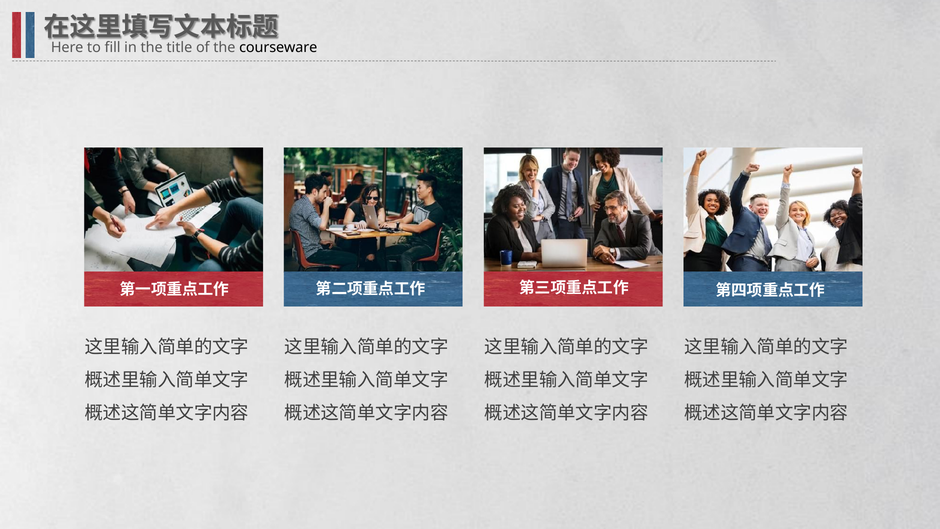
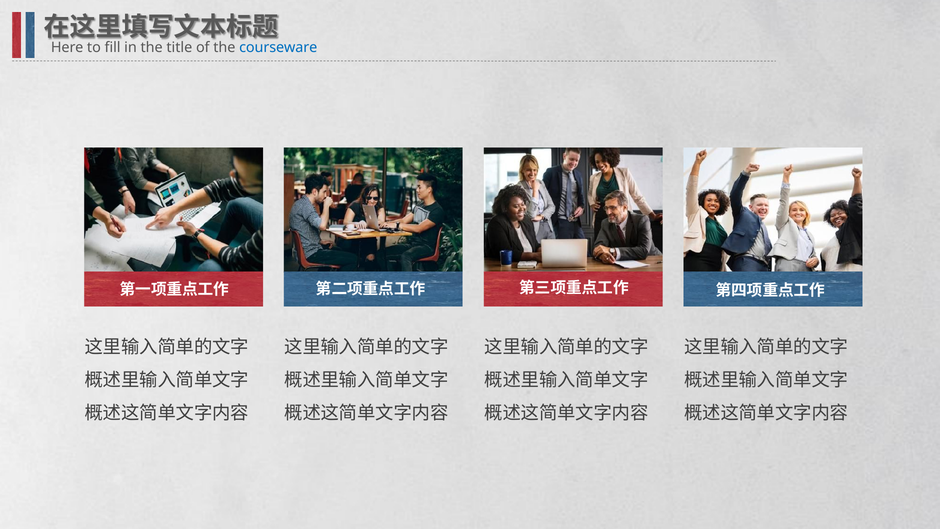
courseware colour: black -> blue
